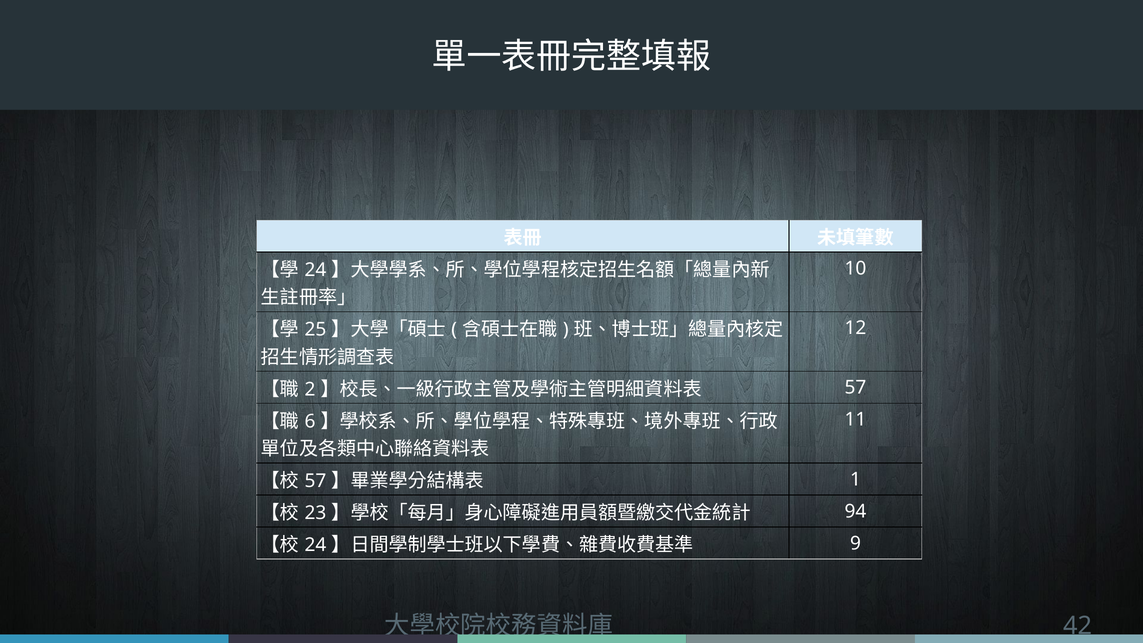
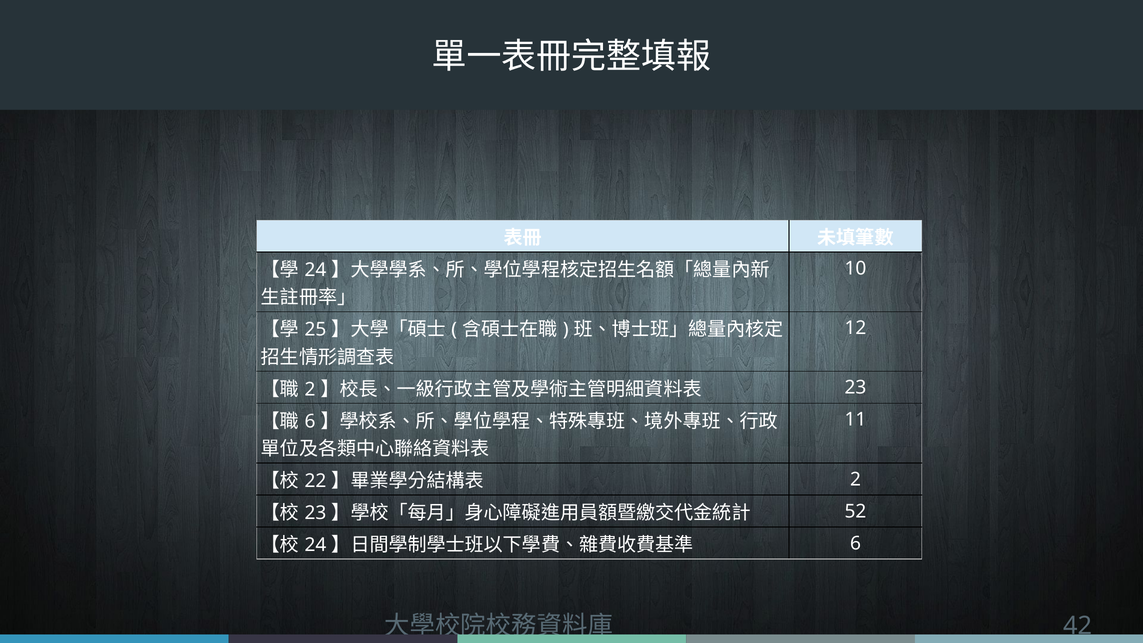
57 at (855, 388): 57 -> 23
57 at (315, 481): 57 -> 22
1 at (855, 479): 1 -> 2
94: 94 -> 52
9 at (855, 543): 9 -> 6
